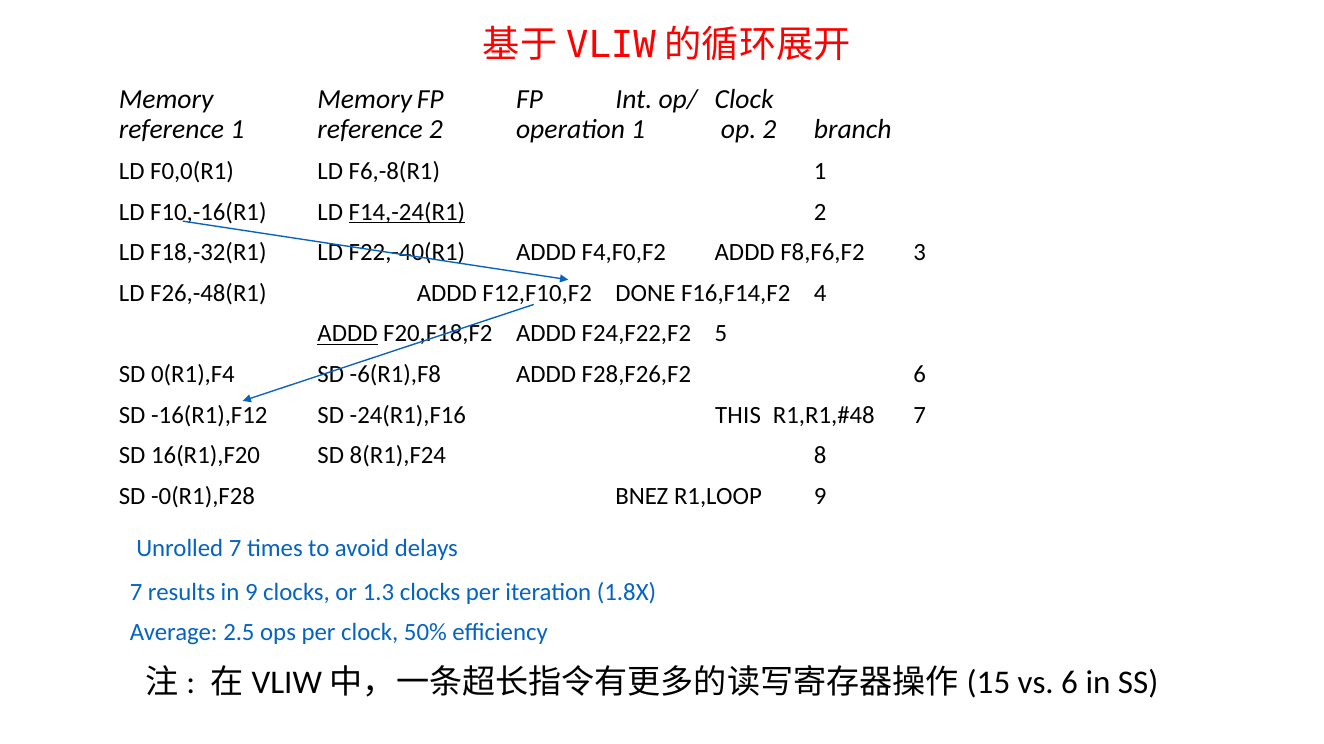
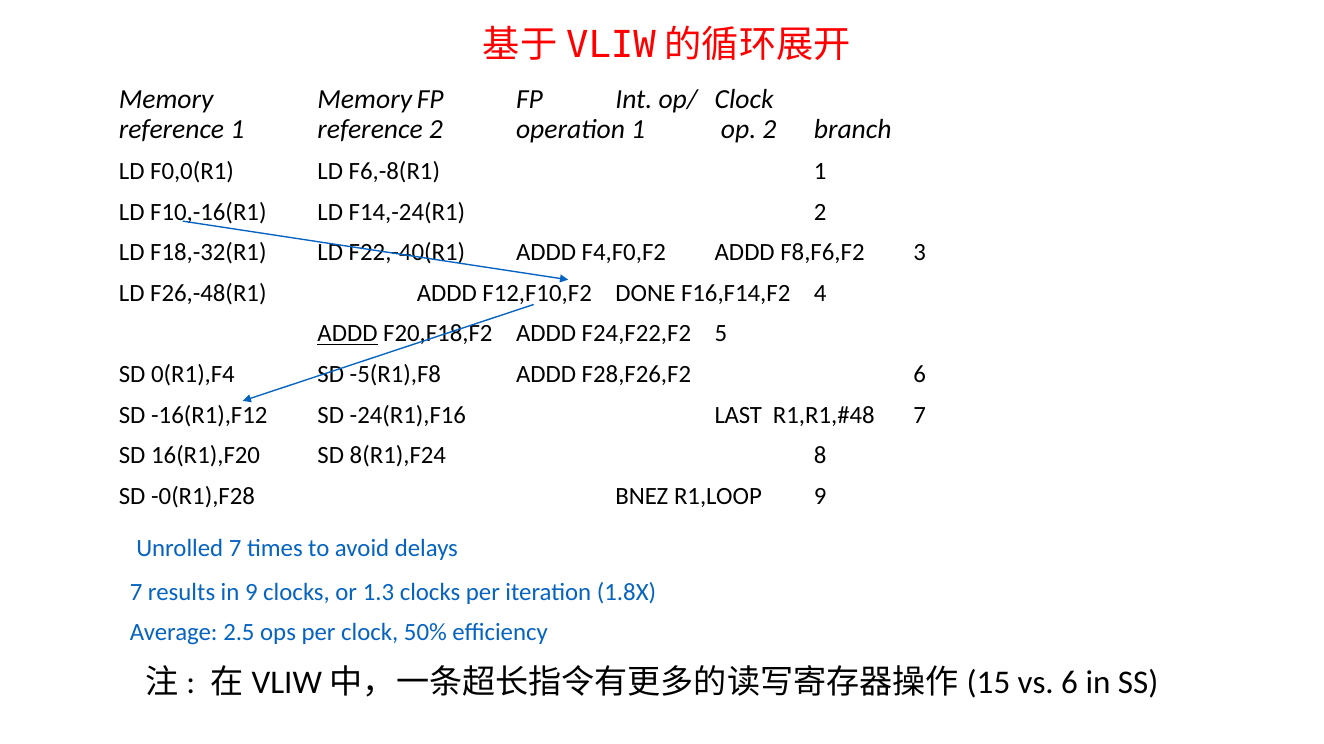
F14,-24(R1 underline: present -> none
-6(R1),F8: -6(R1),F8 -> -5(R1),F8
THIS: THIS -> LAST
